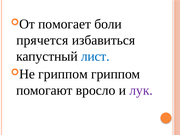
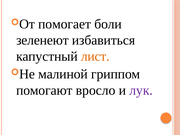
прячется: прячется -> зеленеют
лист colour: blue -> orange
Не гриппом: гриппом -> малиной
